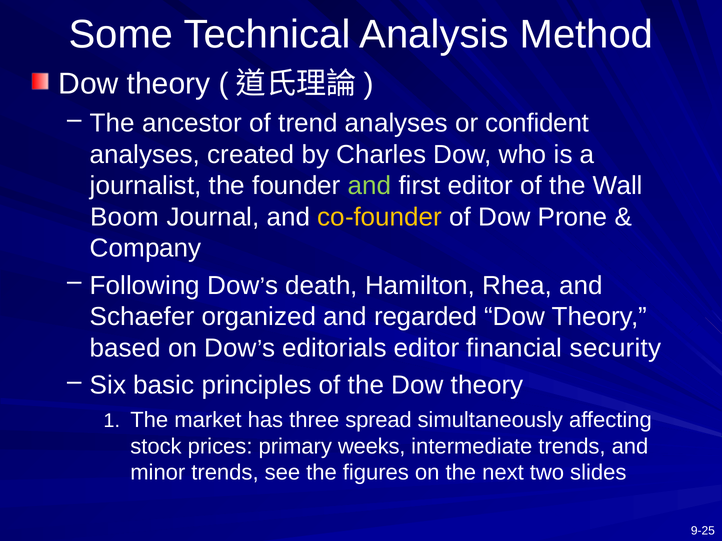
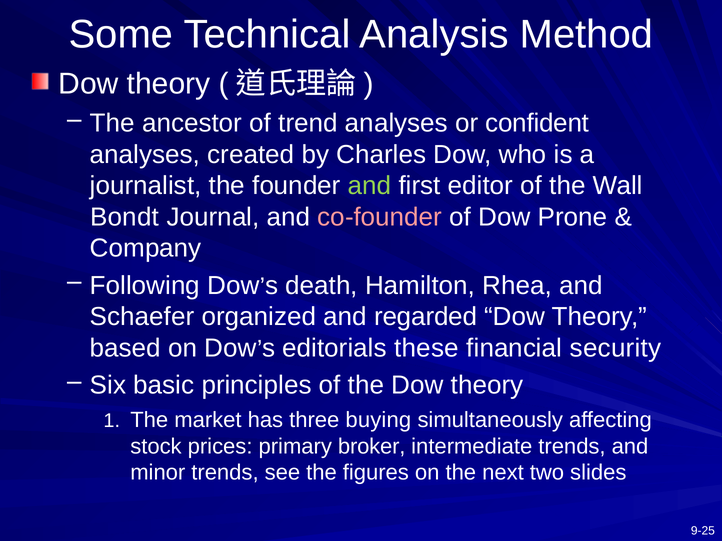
Boom: Boom -> Bondt
co-founder colour: yellow -> pink
editorials editor: editor -> these
spread: spread -> buying
weeks: weeks -> broker
